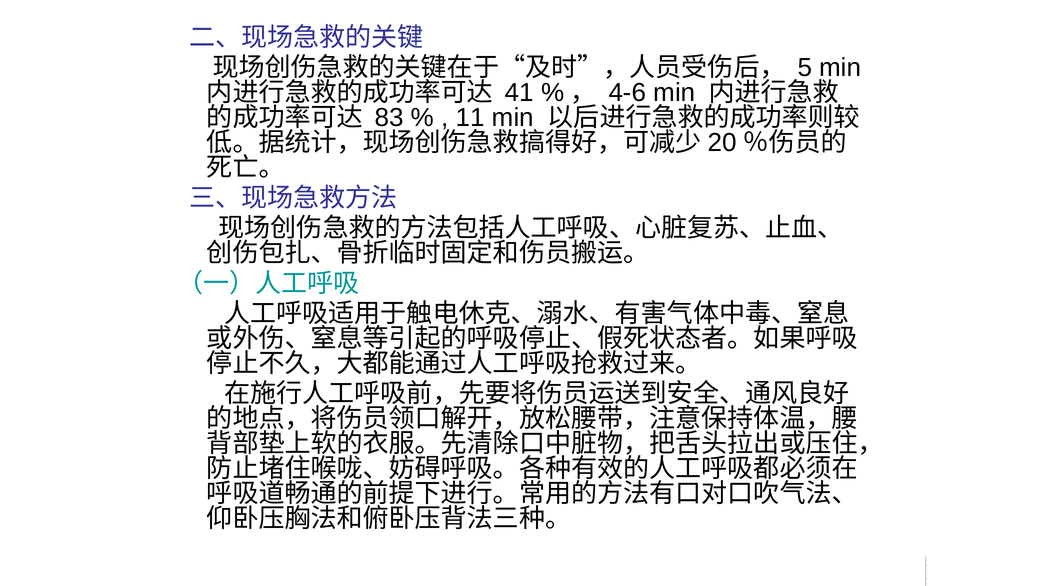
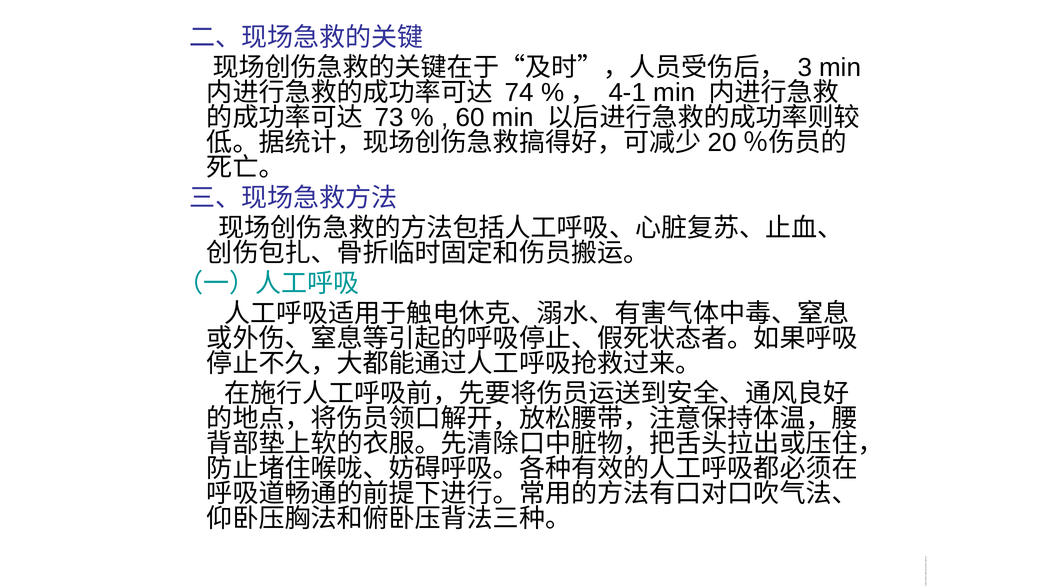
5: 5 -> 3
41: 41 -> 74
4-6: 4-6 -> 4-1
83: 83 -> 73
11: 11 -> 60
